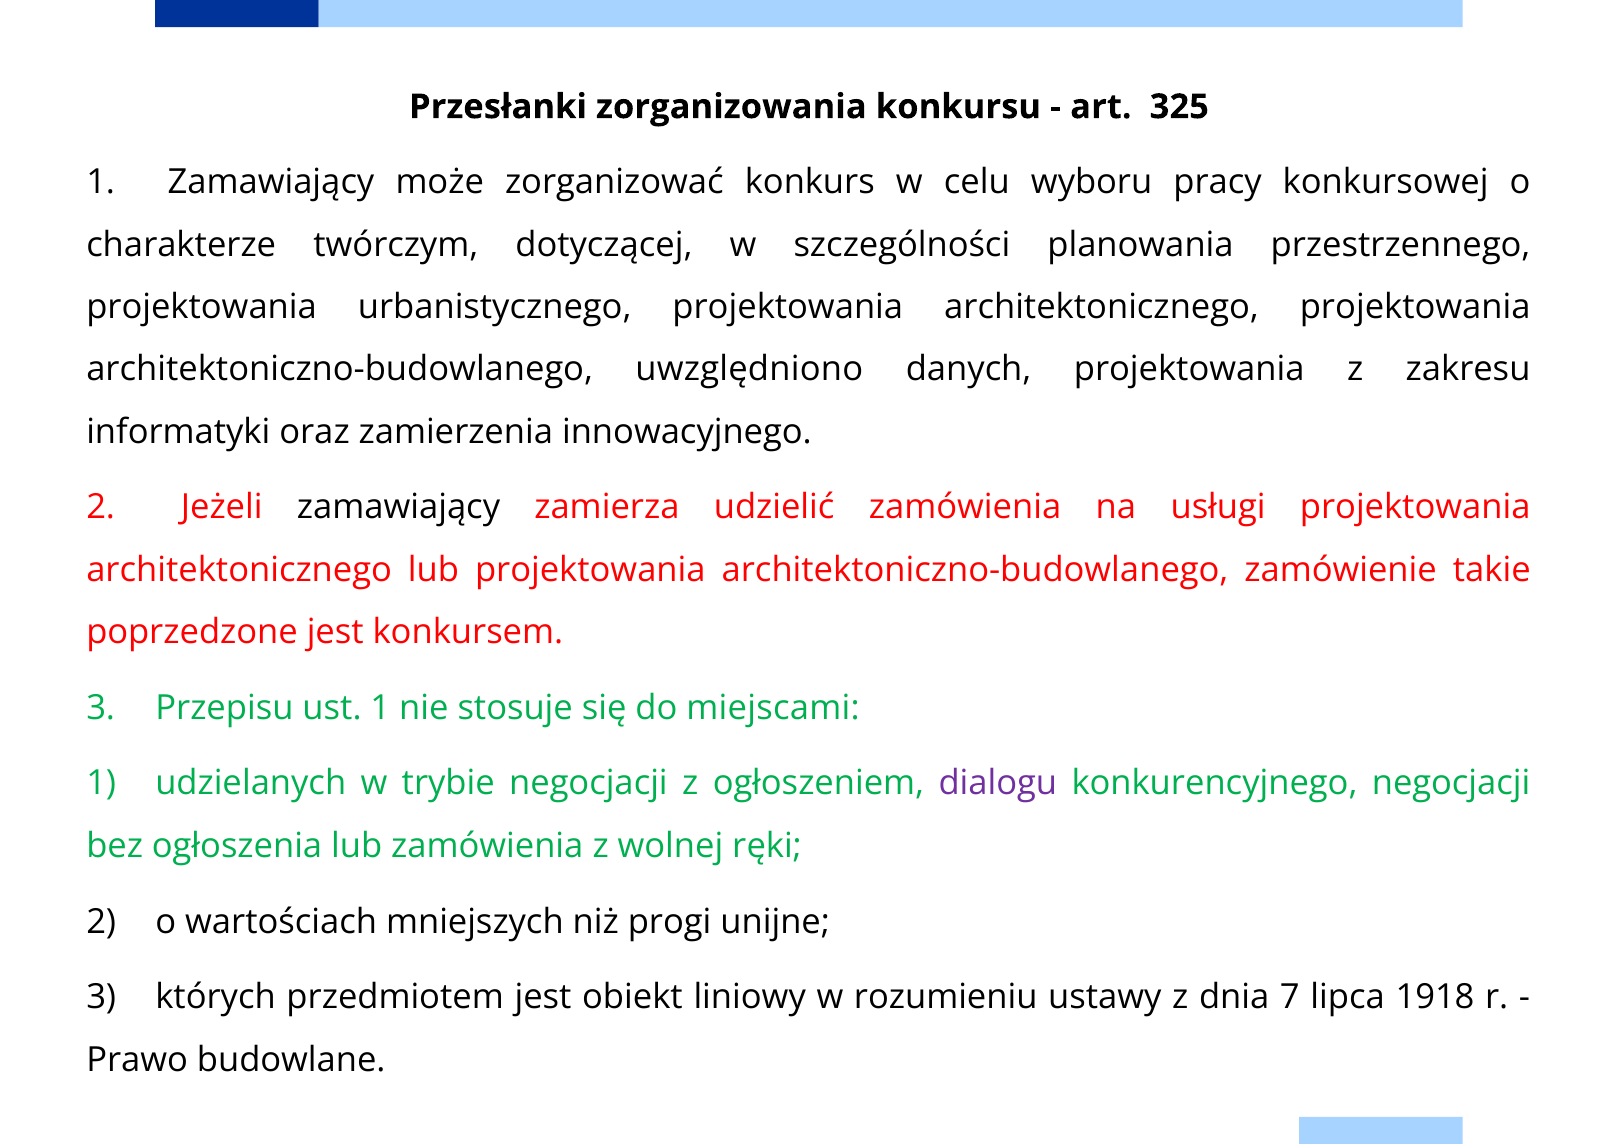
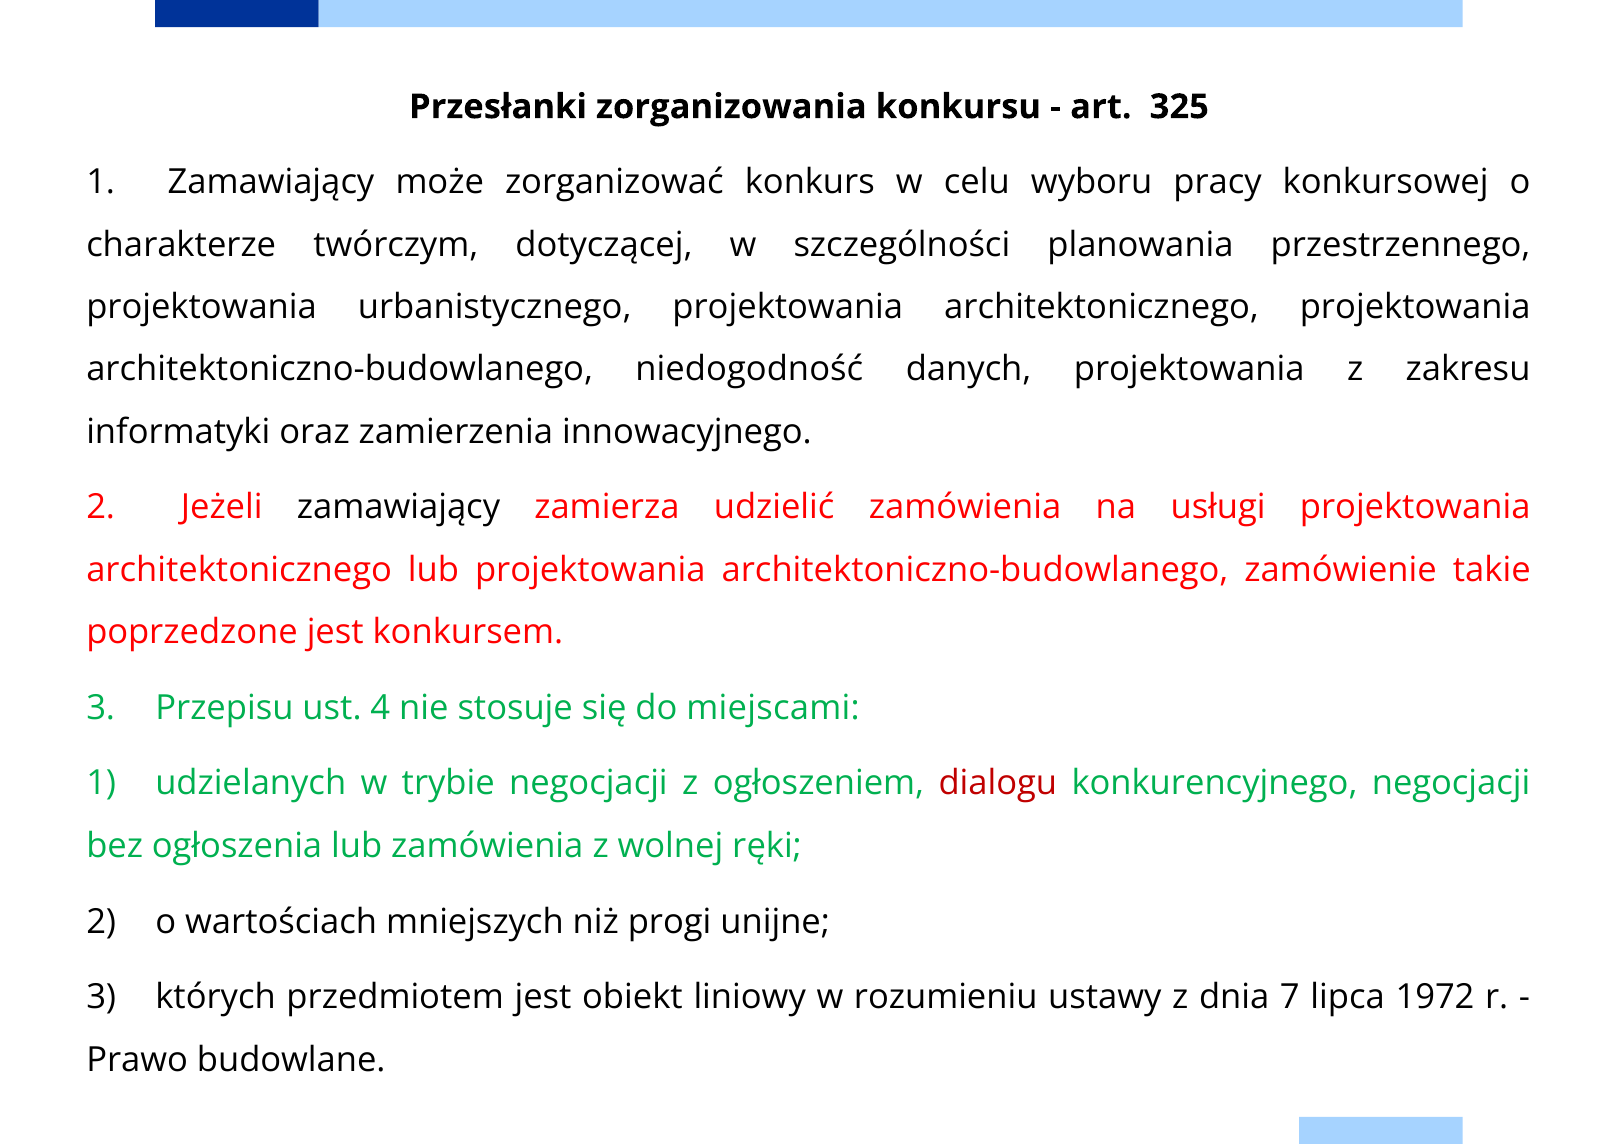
uwzględniono: uwzględniono -> niedogodność
ust 1: 1 -> 4
dialogu colour: purple -> red
1918: 1918 -> 1972
